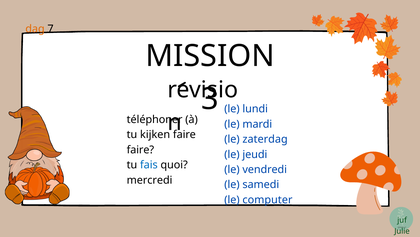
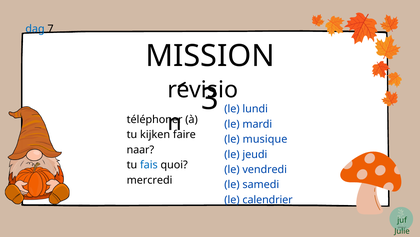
dag colour: orange -> blue
zaterdag: zaterdag -> musique
faire at (140, 149): faire -> naar
computer: computer -> calendrier
